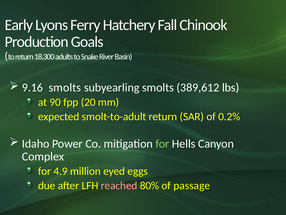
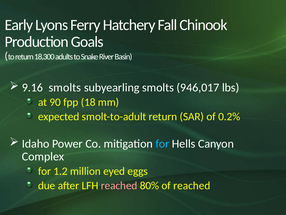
389,612: 389,612 -> 946,017
20: 20 -> 18
for at (162, 143) colour: light green -> light blue
4.9: 4.9 -> 1.2
of passage: passage -> reached
